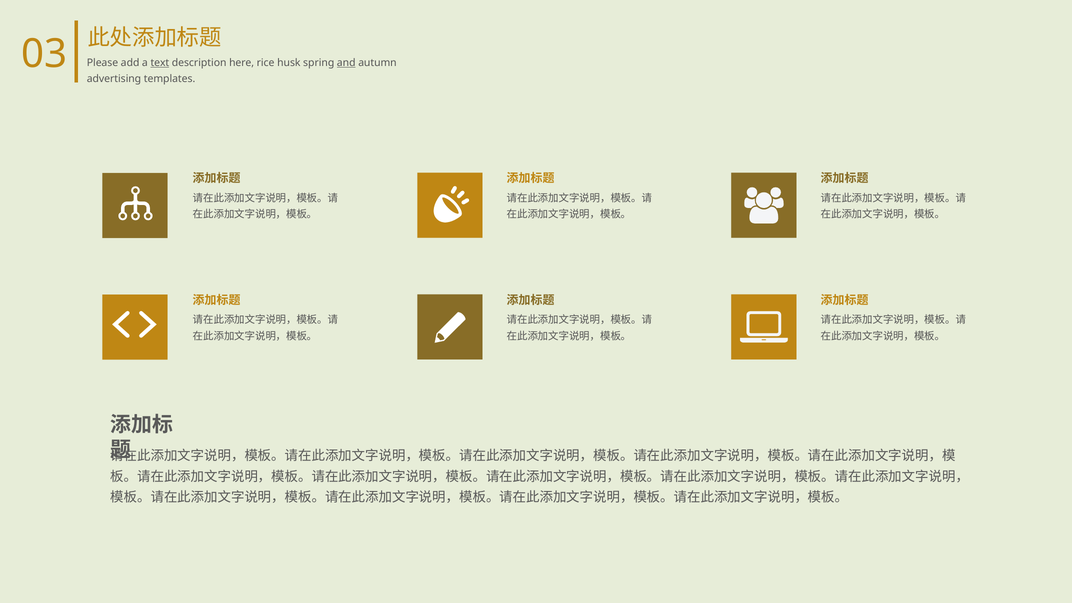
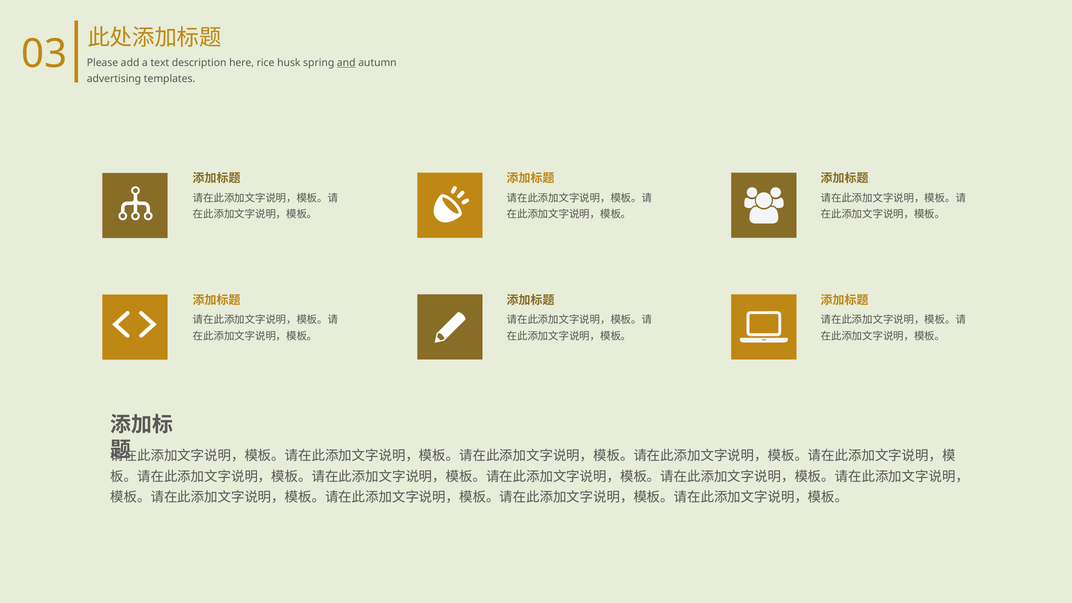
text underline: present -> none
